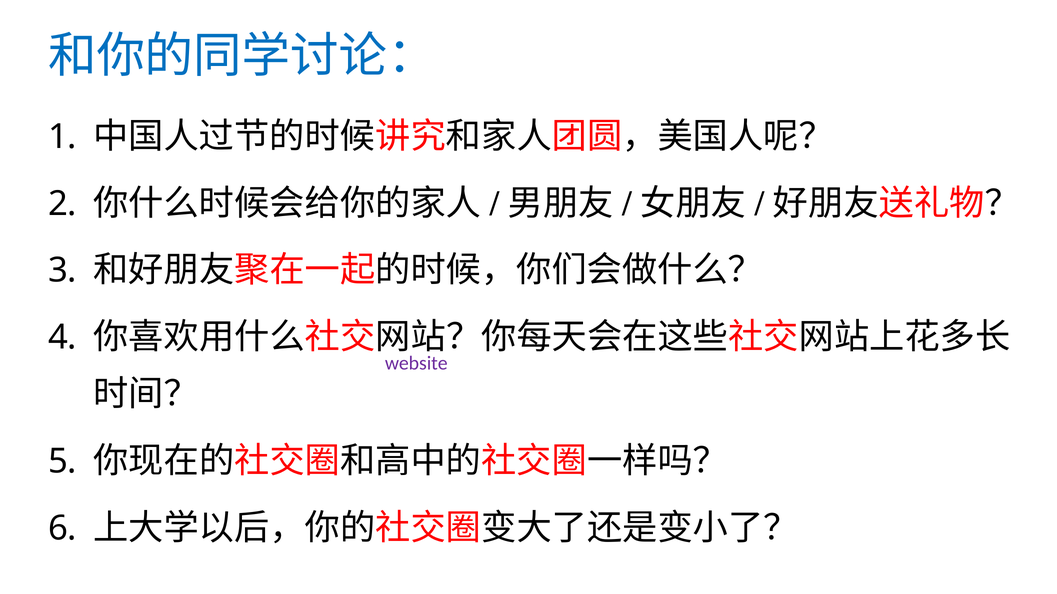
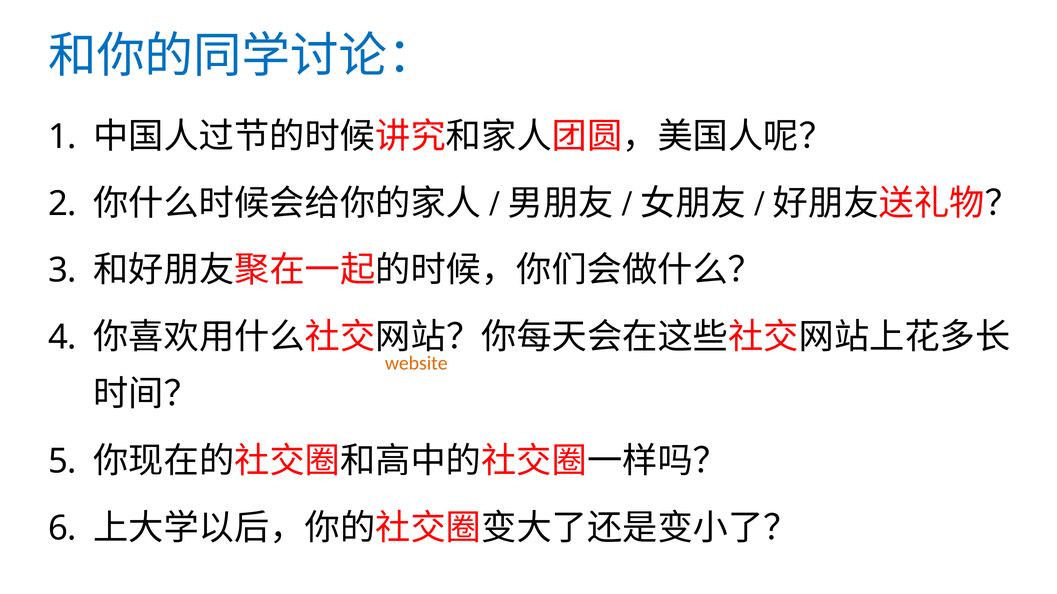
website colour: purple -> orange
